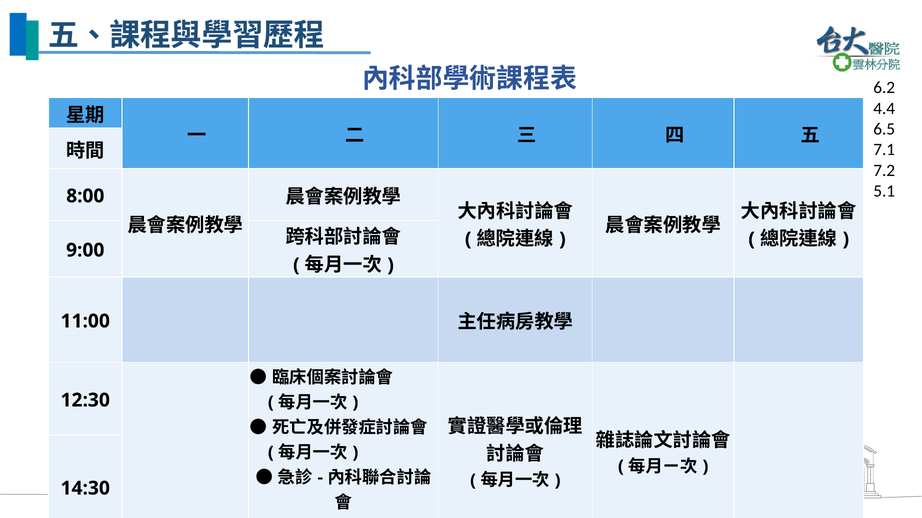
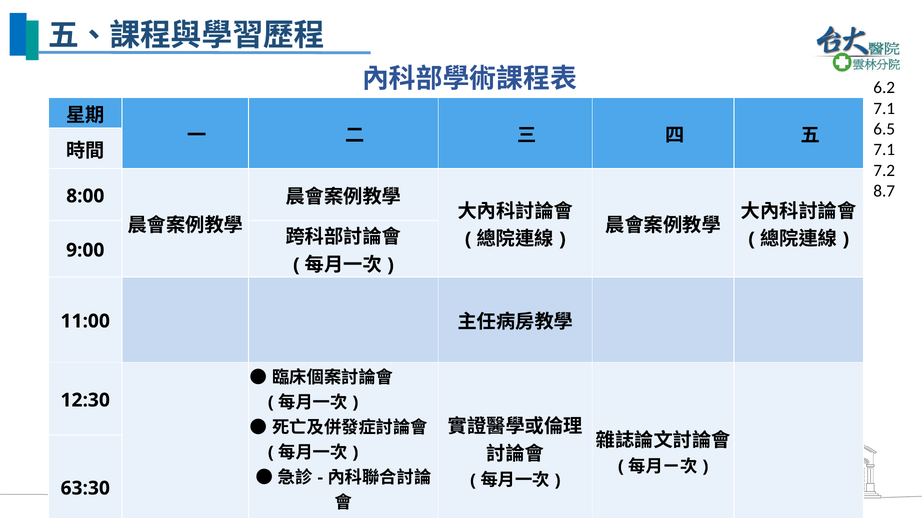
4.4 at (884, 108): 4.4 -> 7.1
5.1: 5.1 -> 8.7
14:30: 14:30 -> 63:30
